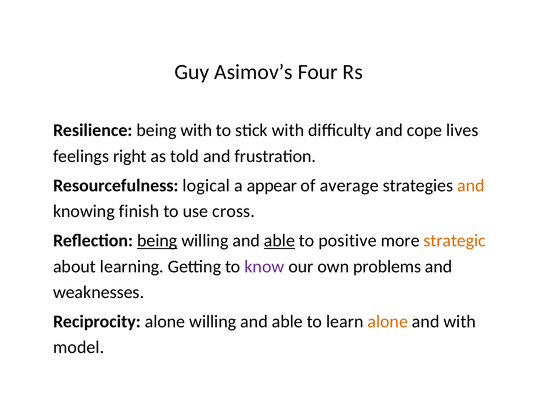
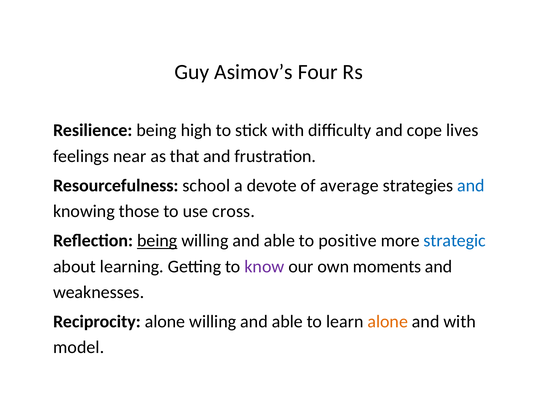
being with: with -> high
right: right -> near
told: told -> that
logical: logical -> school
appear: appear -> devote
and at (471, 186) colour: orange -> blue
finish: finish -> those
able at (279, 241) underline: present -> none
strategic colour: orange -> blue
problems: problems -> moments
